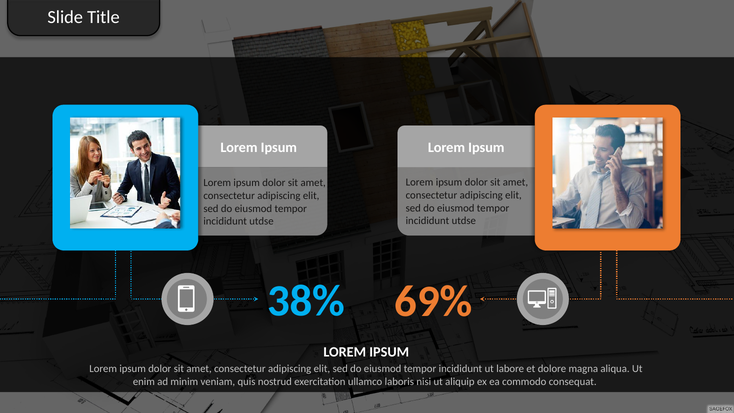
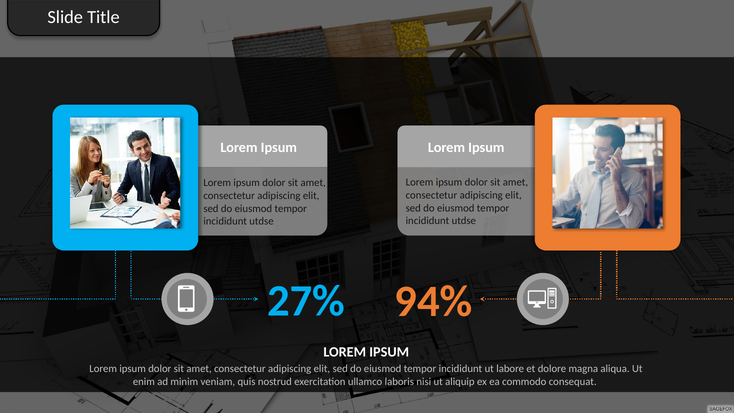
38%: 38% -> 27%
69%: 69% -> 94%
